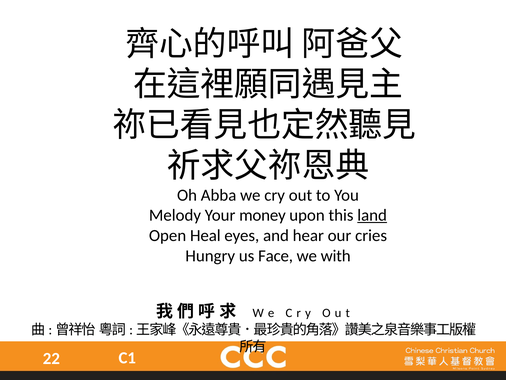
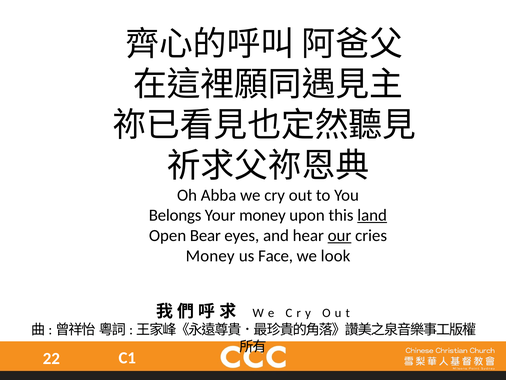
Melody: Melody -> Belongs
Heal: Heal -> Bear
our underline: none -> present
Hungry at (210, 256): Hungry -> Money
with: with -> look
